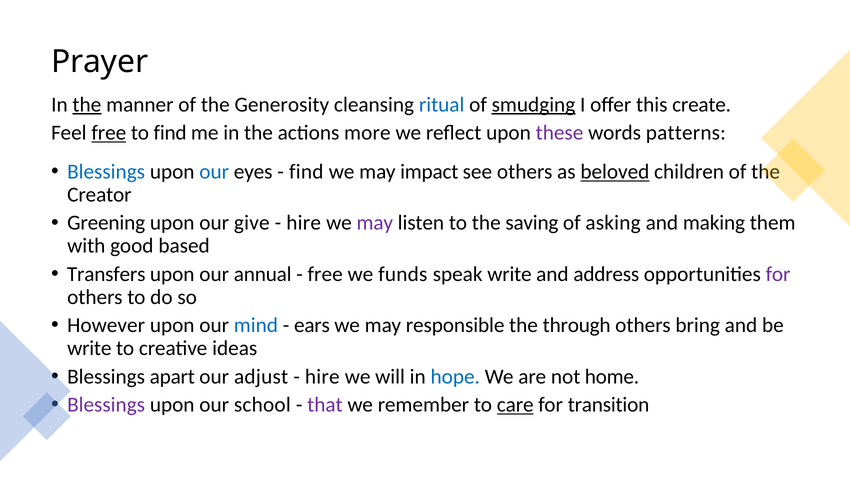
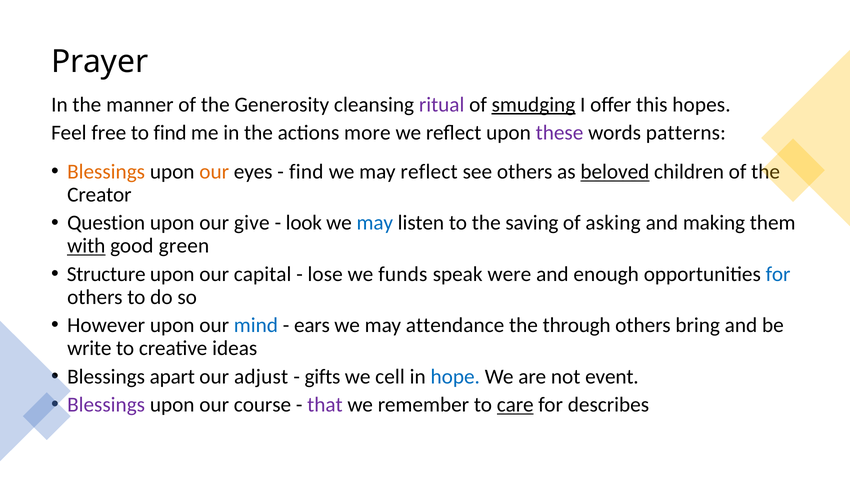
the at (87, 105) underline: present -> none
ritual colour: blue -> purple
create: create -> hopes
free at (109, 133) underline: present -> none
Blessings at (106, 172) colour: blue -> orange
our at (214, 172) colour: blue -> orange
may impact: impact -> reflect
Greening: Greening -> Question
hire at (304, 223): hire -> look
may at (375, 223) colour: purple -> blue
with underline: none -> present
based: based -> green
Transfers: Transfers -> Structure
annual: annual -> capital
free at (325, 274): free -> lose
speak write: write -> were
address: address -> enough
for at (778, 274) colour: purple -> blue
responsible: responsible -> attendance
hire at (322, 377): hire -> gifts
will: will -> cell
home: home -> event
school: school -> course
transition: transition -> describes
